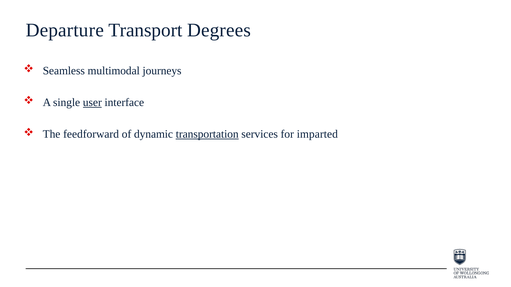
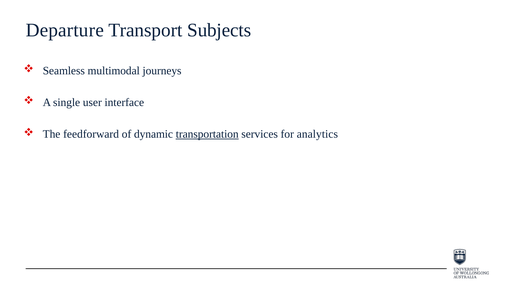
Degrees: Degrees -> Subjects
user underline: present -> none
imparted: imparted -> analytics
